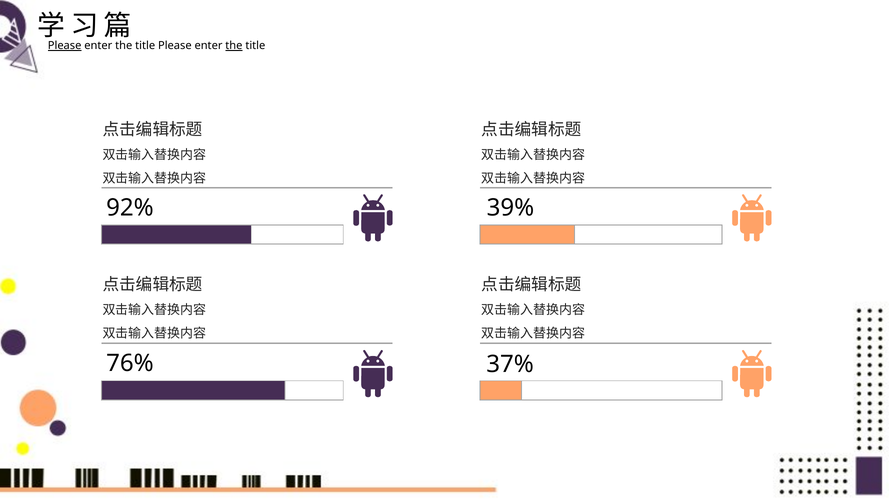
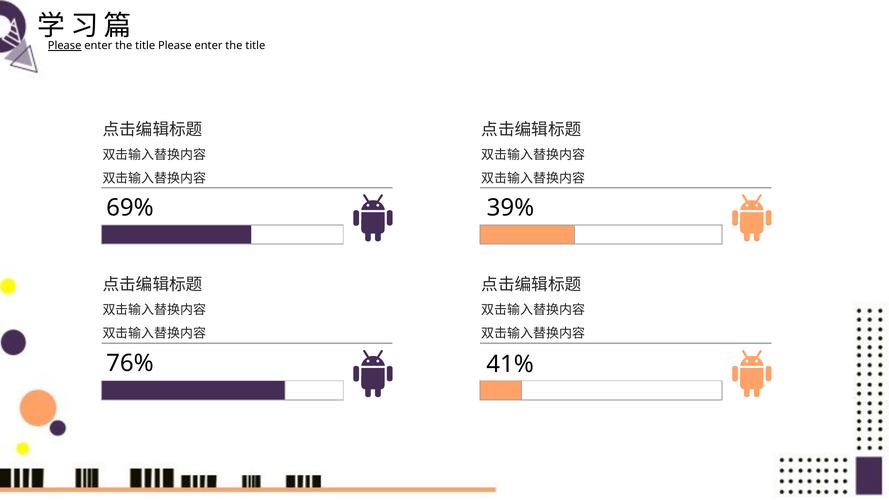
the at (234, 46) underline: present -> none
92%: 92% -> 69%
37%: 37% -> 41%
